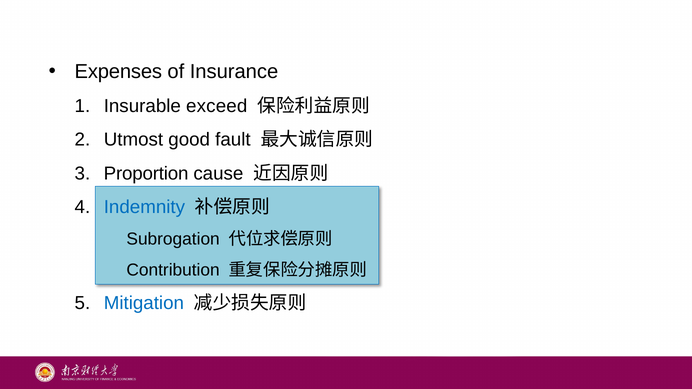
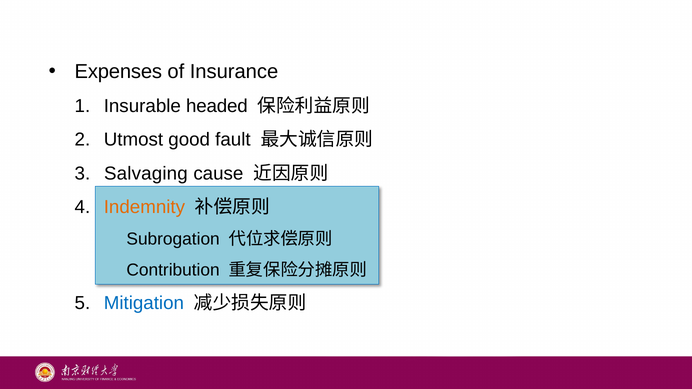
exceed: exceed -> headed
Proportion: Proportion -> Salvaging
Indemnity colour: blue -> orange
